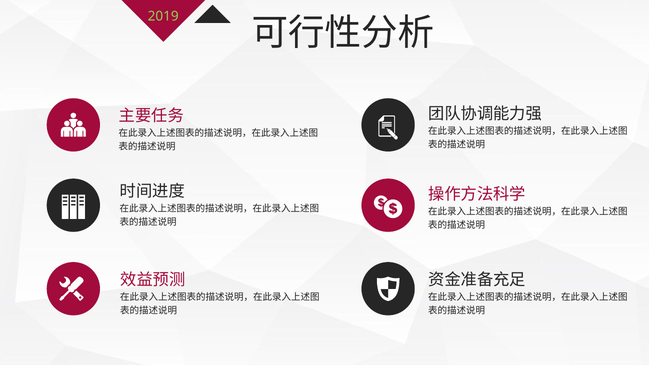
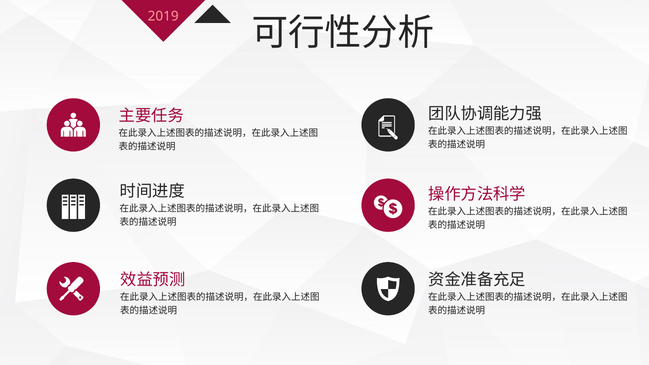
2019 colour: light green -> pink
